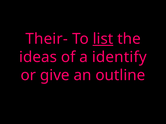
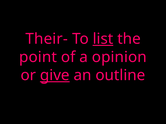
ideas: ideas -> point
identify: identify -> opinion
give underline: none -> present
